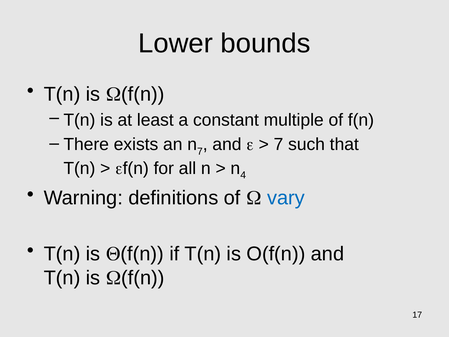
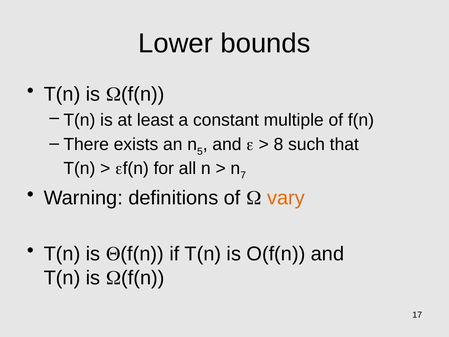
n 7: 7 -> 5
7 at (278, 144): 7 -> 8
4: 4 -> 7
vary colour: blue -> orange
